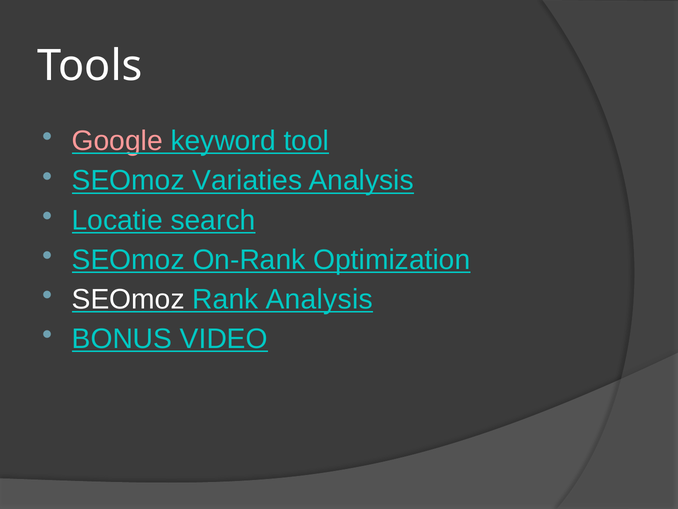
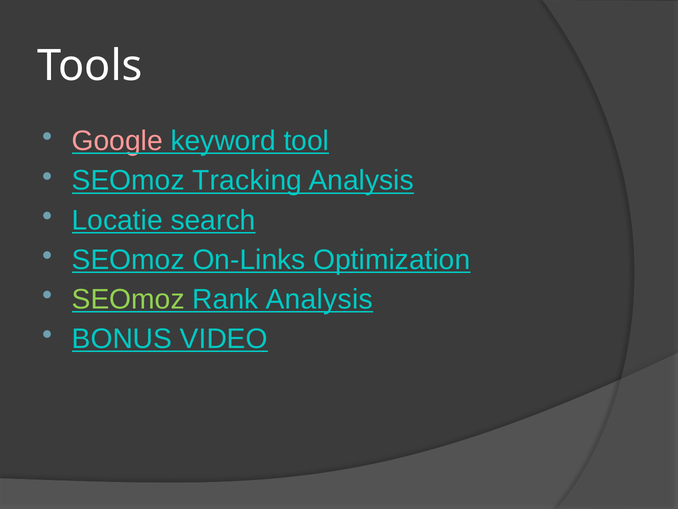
Variaties: Variaties -> Tracking
On-Rank: On-Rank -> On-Links
SEOmoz at (128, 299) colour: white -> light green
